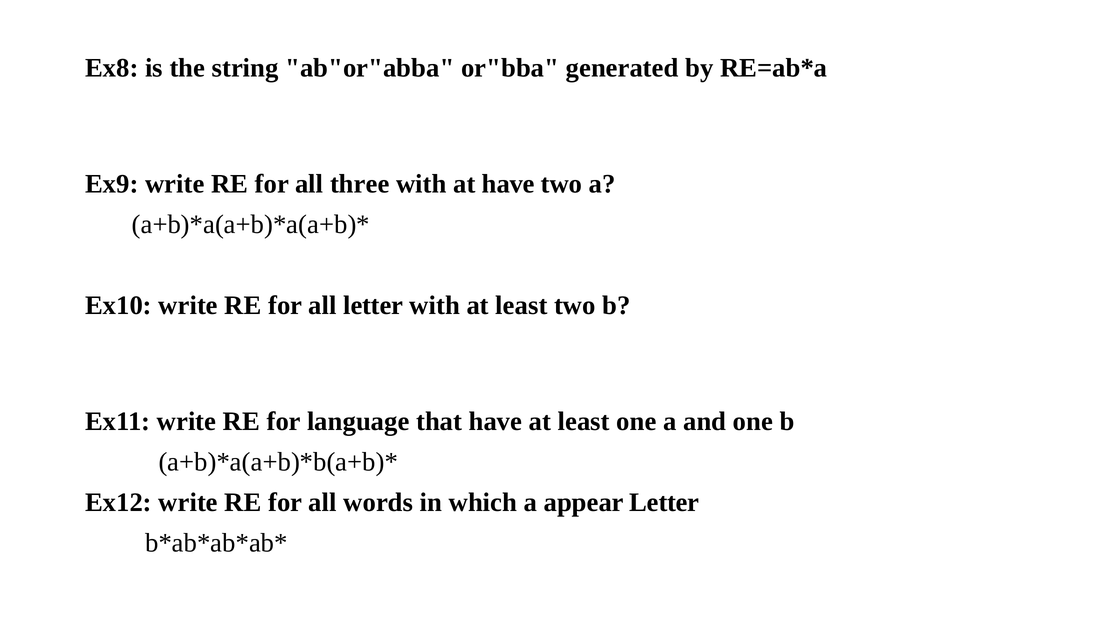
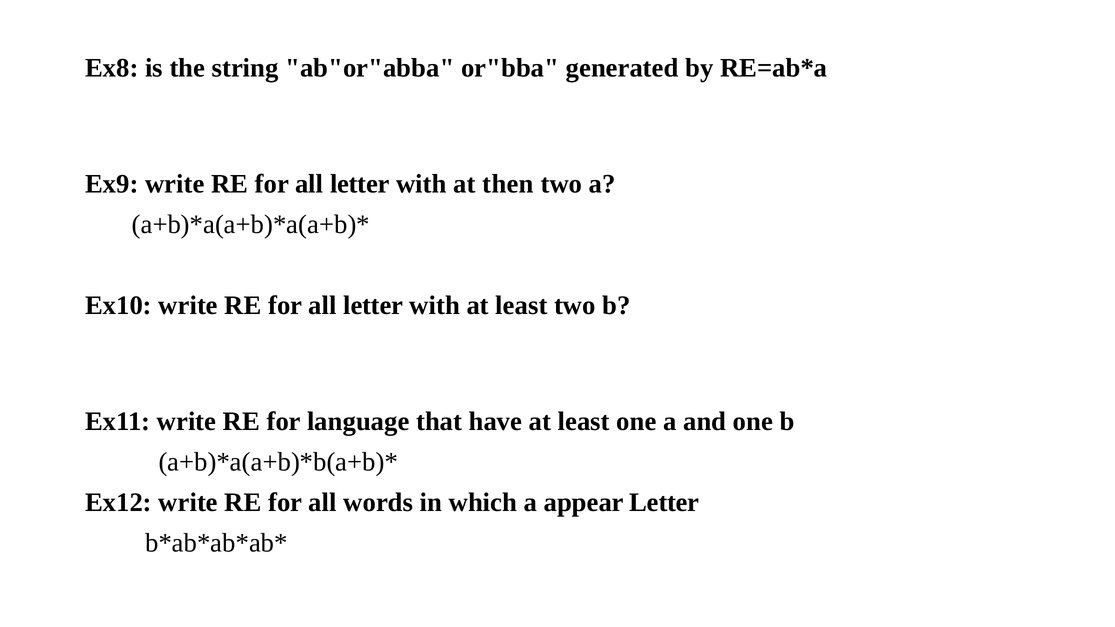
three at (360, 184): three -> letter
at have: have -> then
